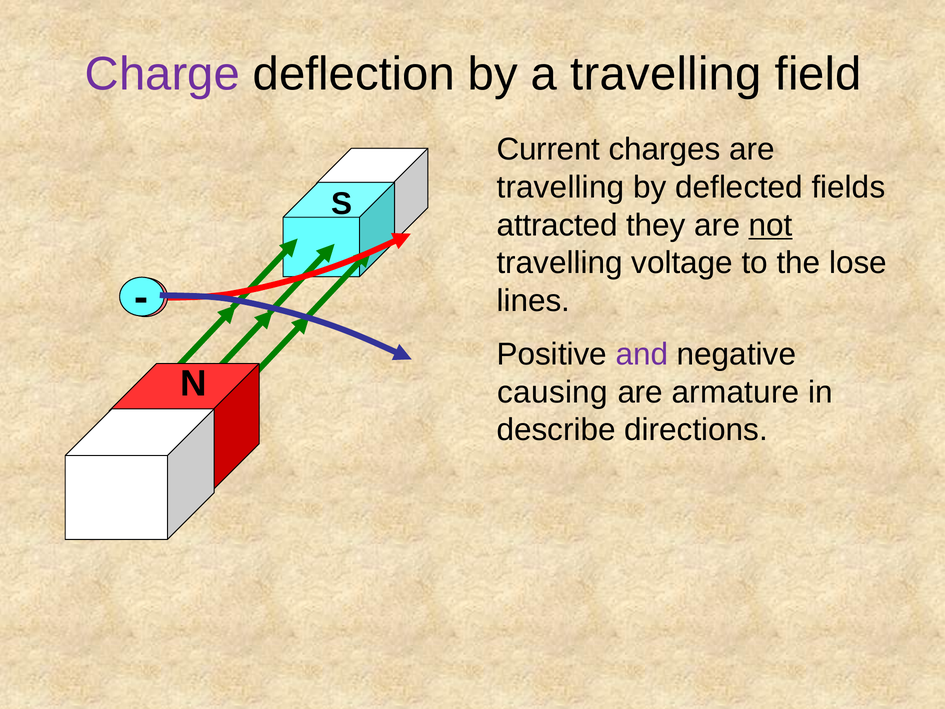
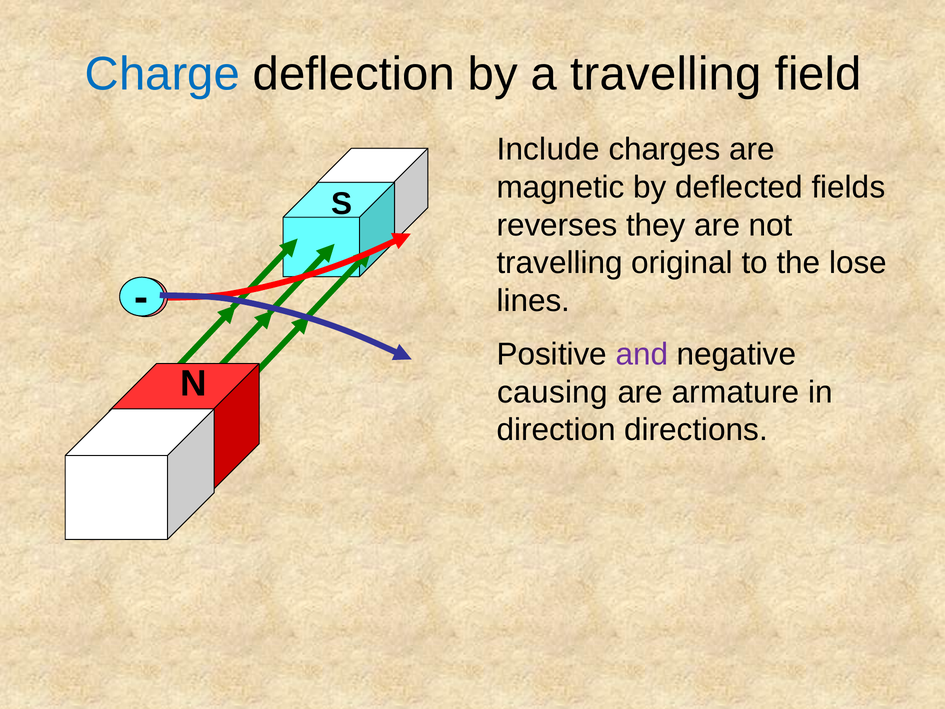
Charge colour: purple -> blue
Current: Current -> Include
travelling at (561, 187): travelling -> magnetic
attracted: attracted -> reverses
not underline: present -> none
voltage: voltage -> original
describe: describe -> direction
